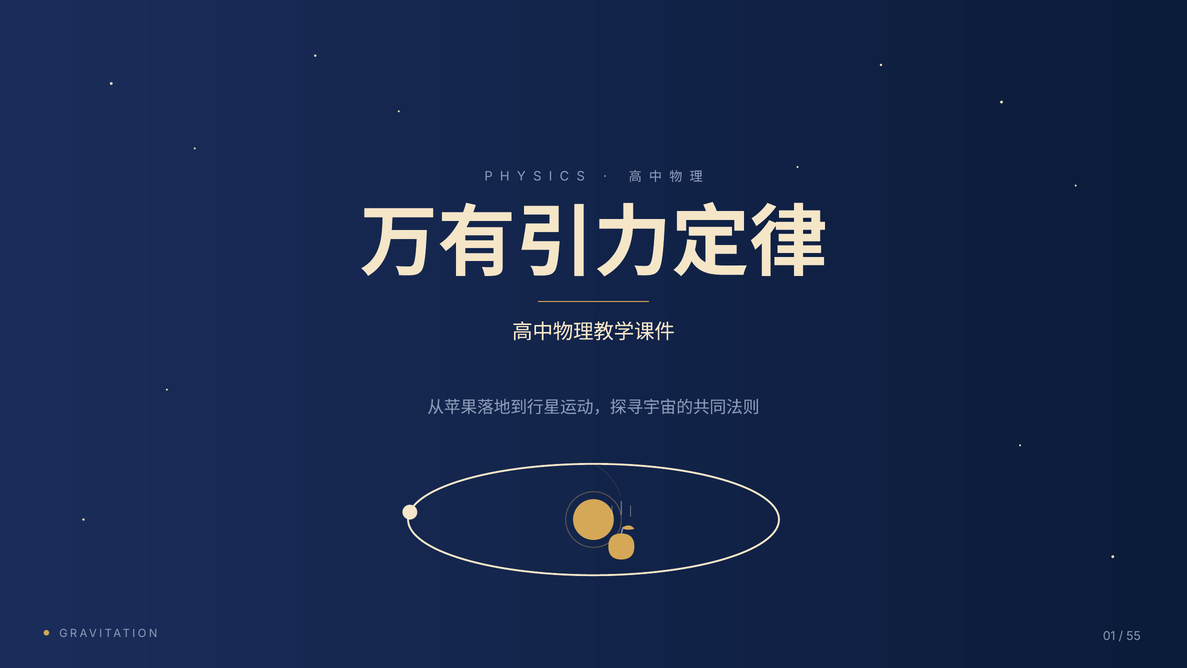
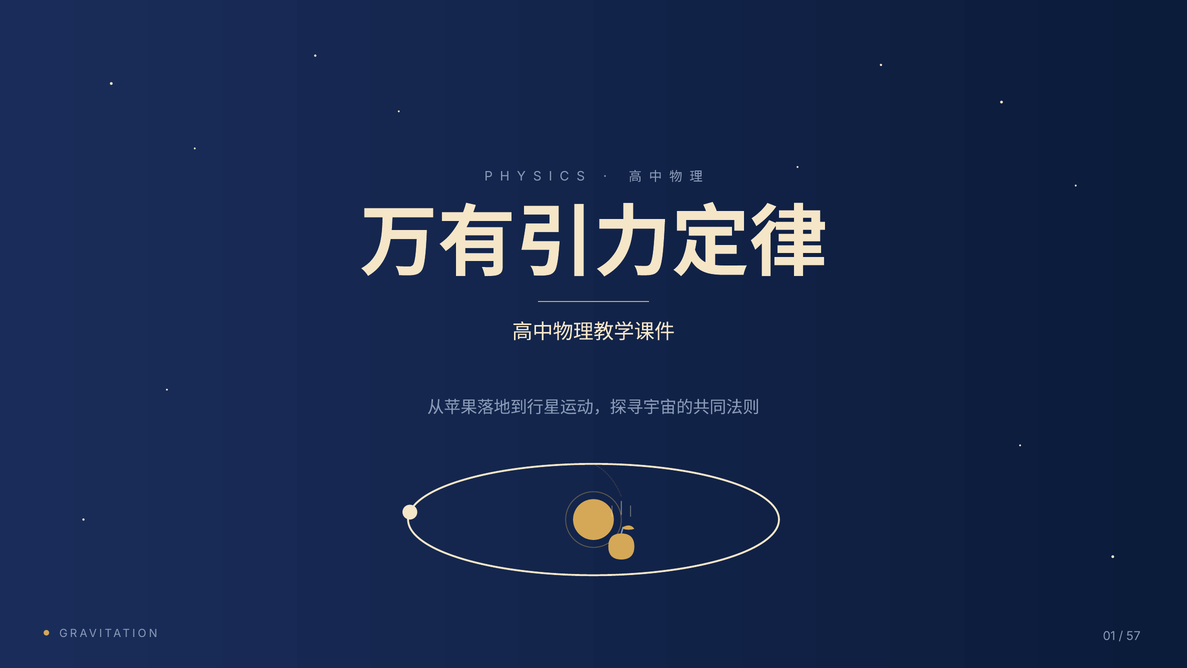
55: 55 -> 57
